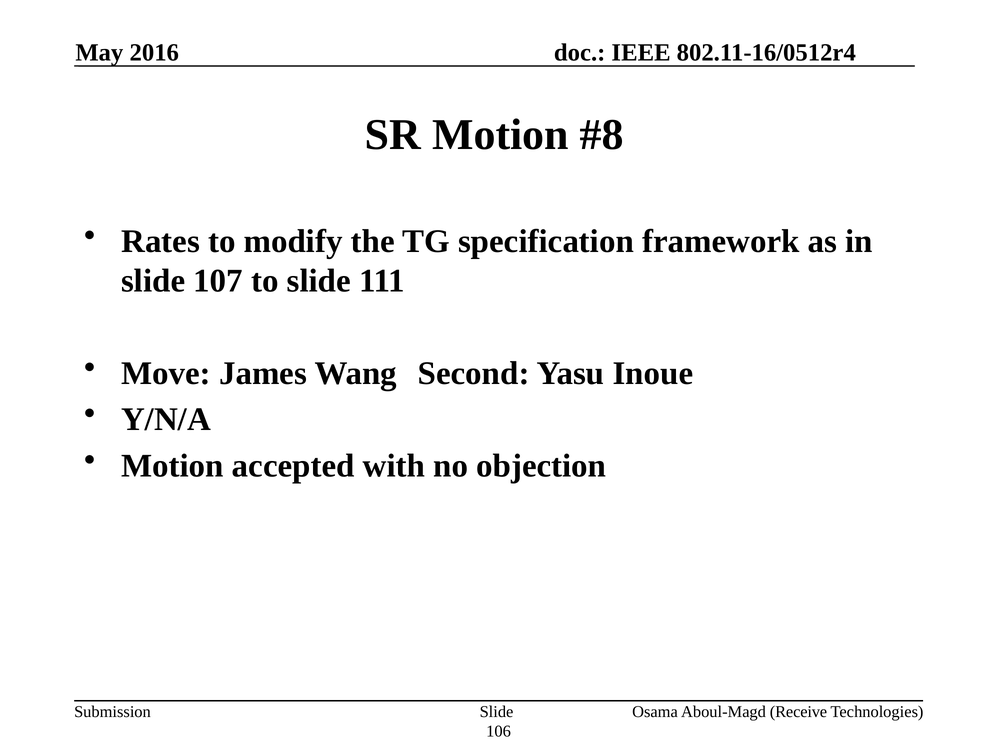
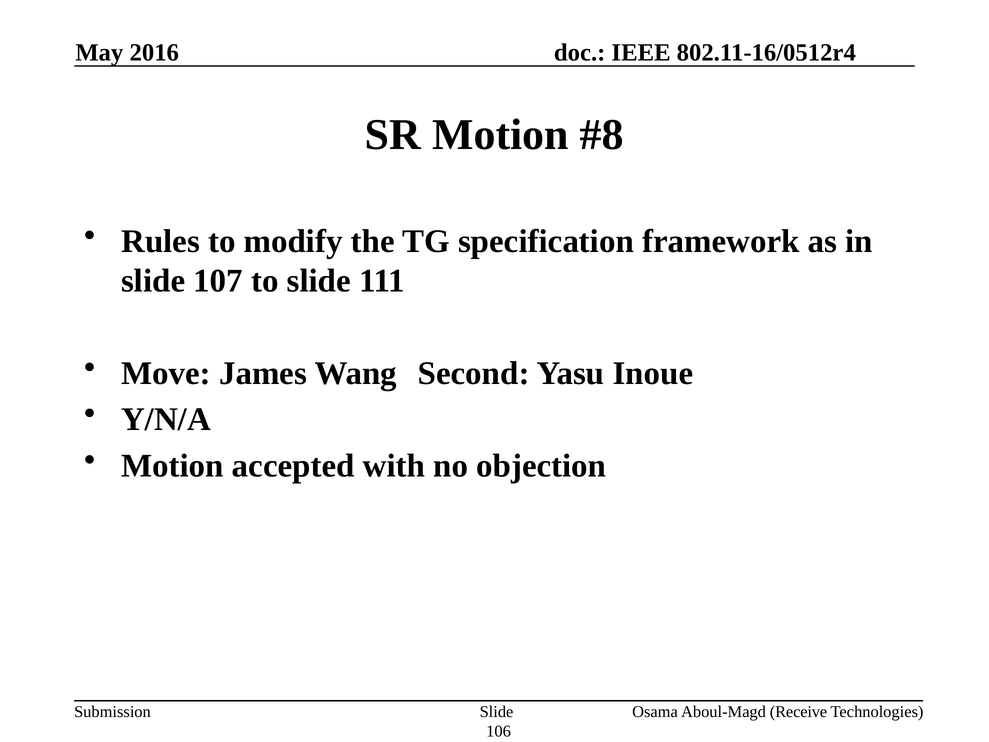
Rates: Rates -> Rules
